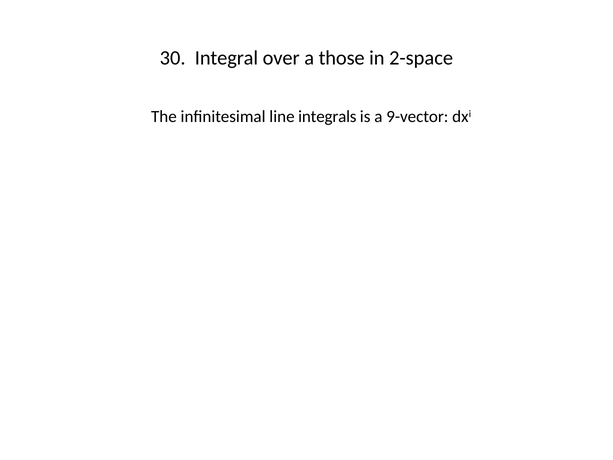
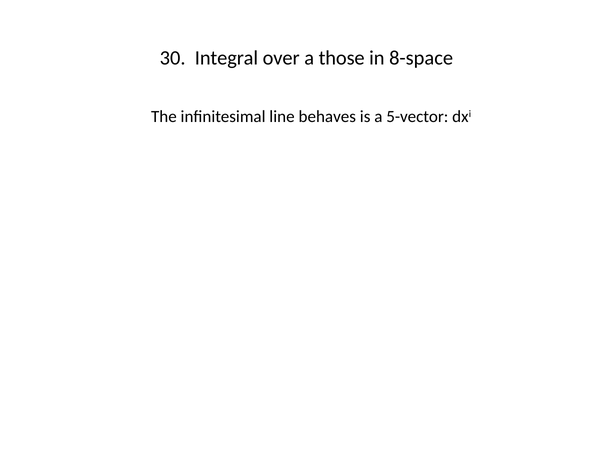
2-space: 2-space -> 8-space
integrals: integrals -> behaves
9-vector: 9-vector -> 5-vector
